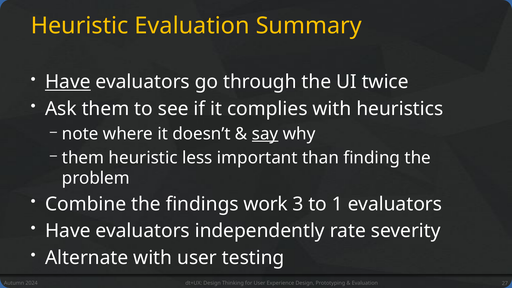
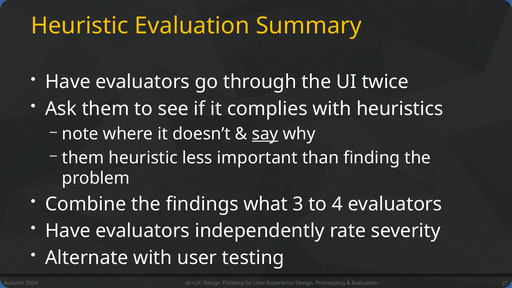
Have at (68, 82) underline: present -> none
work: work -> what
1: 1 -> 4
